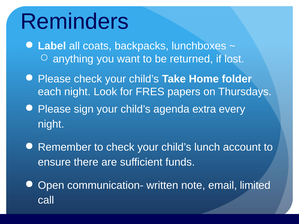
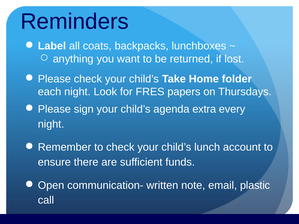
limited: limited -> plastic
